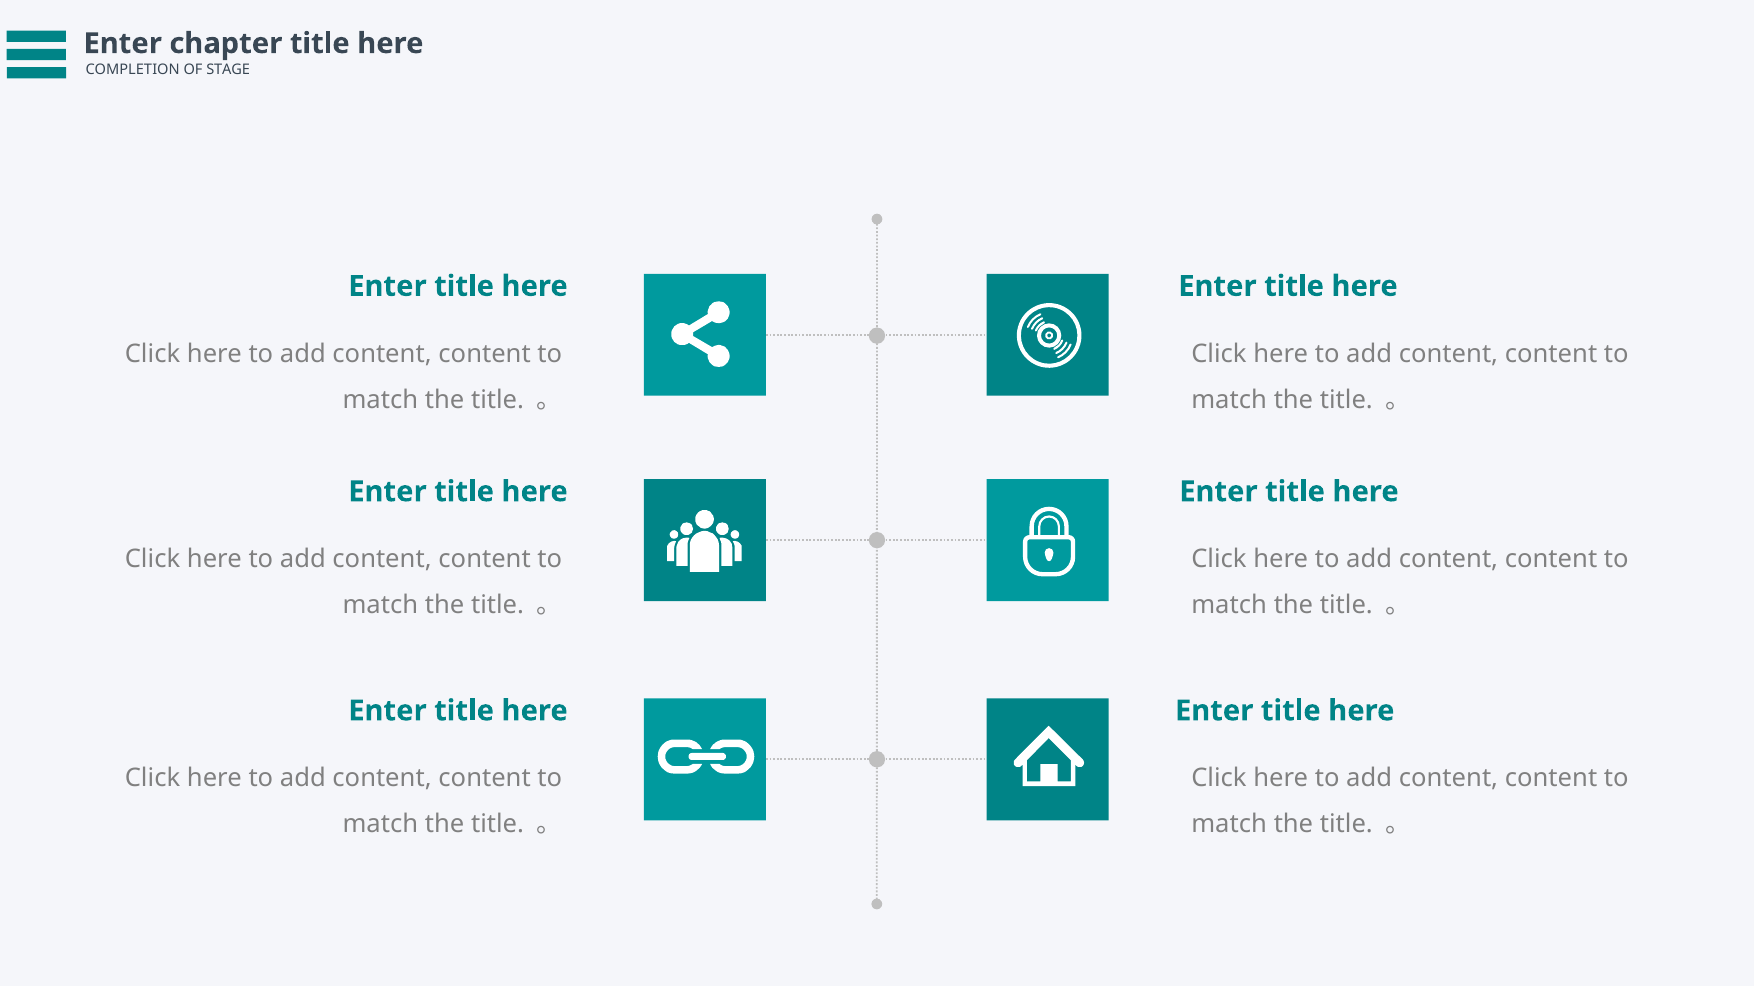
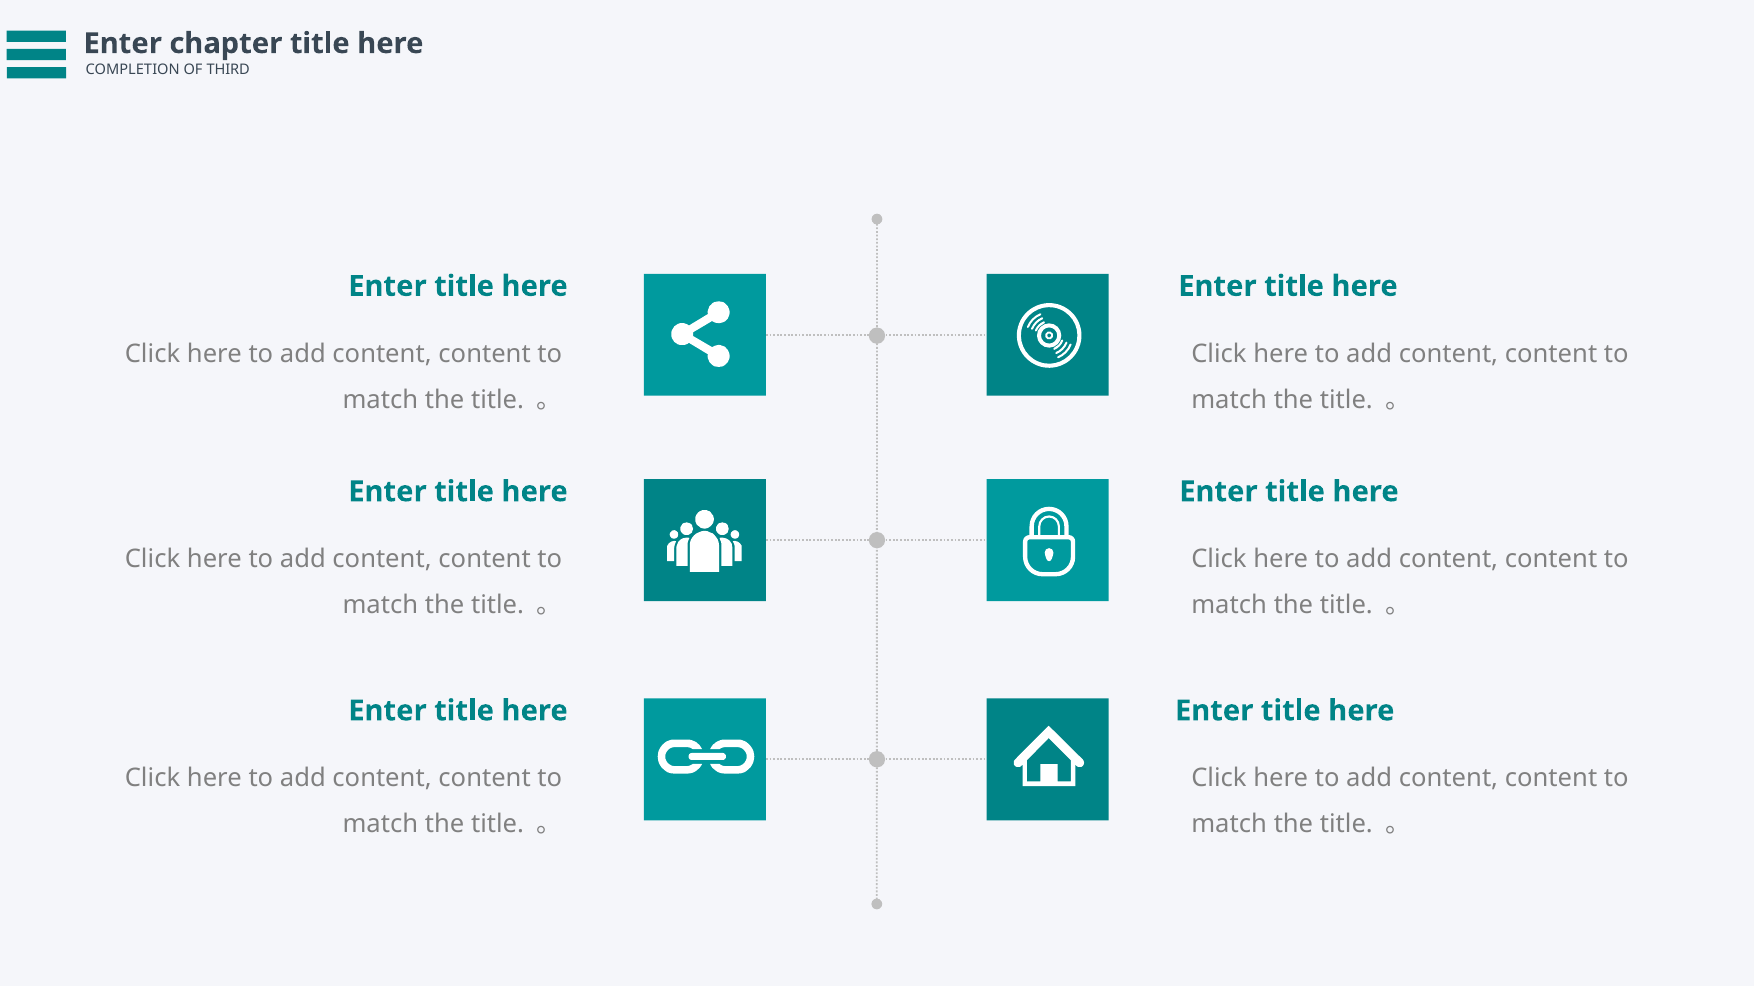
STAGE: STAGE -> THIRD
